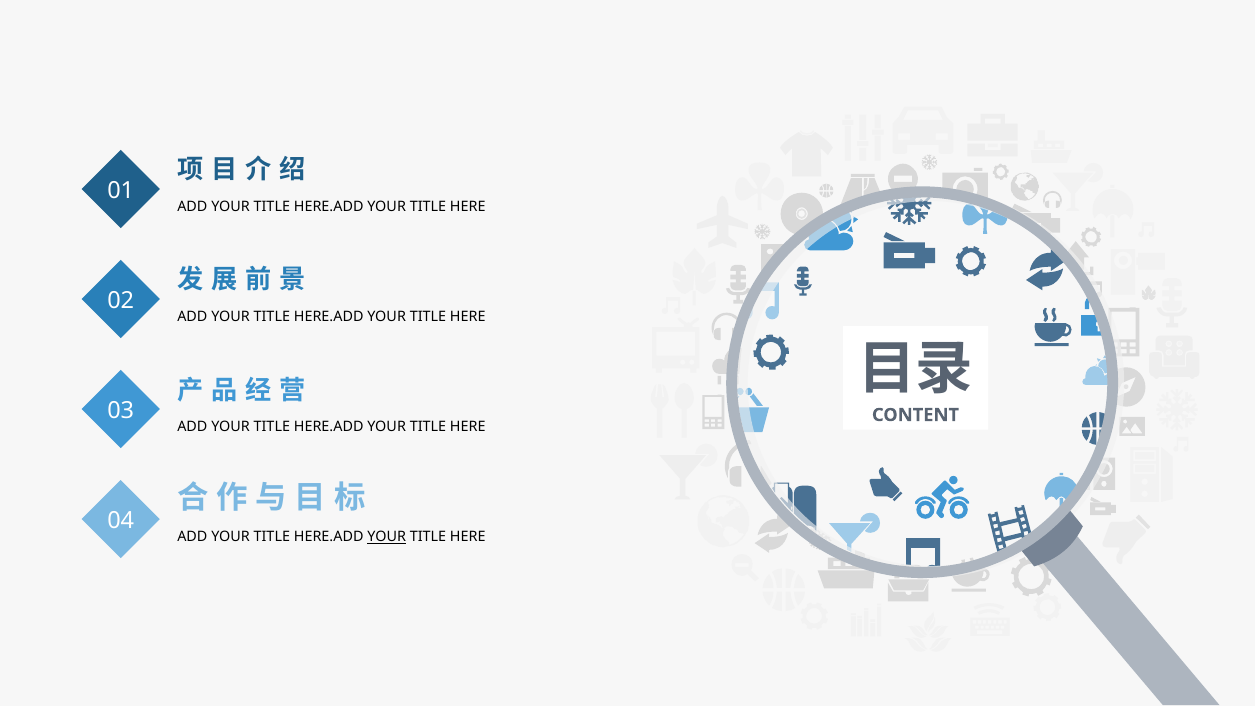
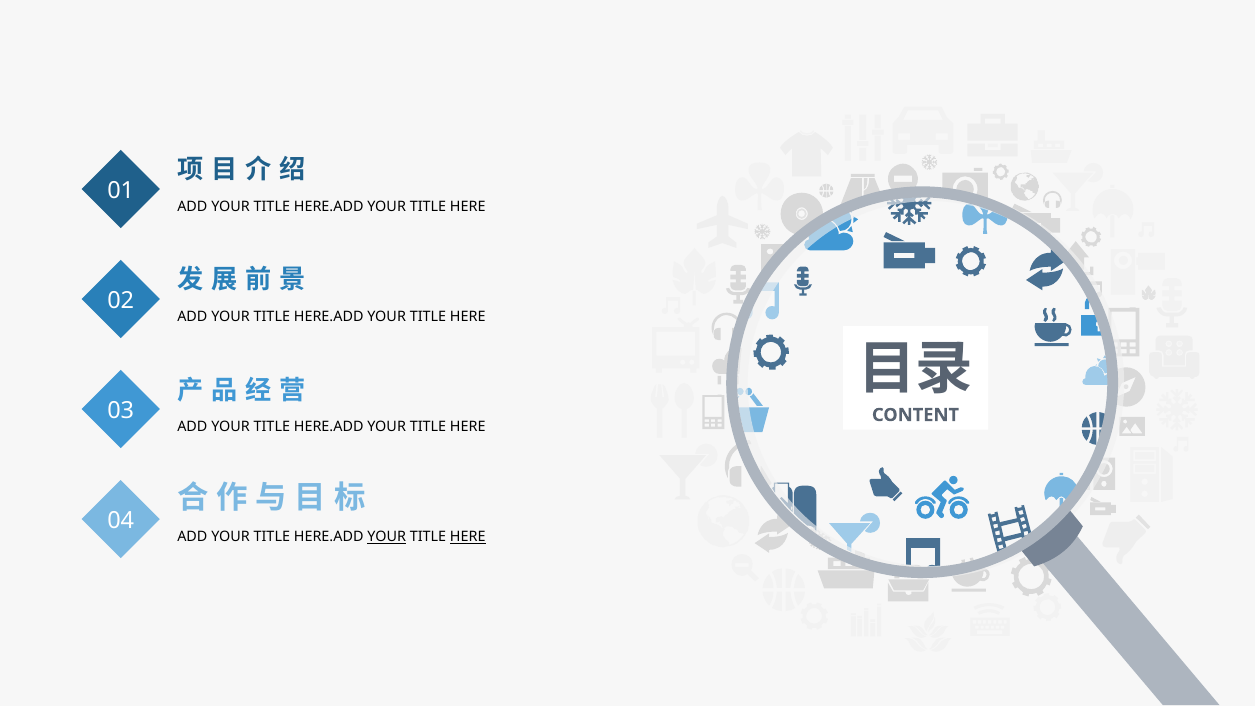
HERE at (468, 537) underline: none -> present
